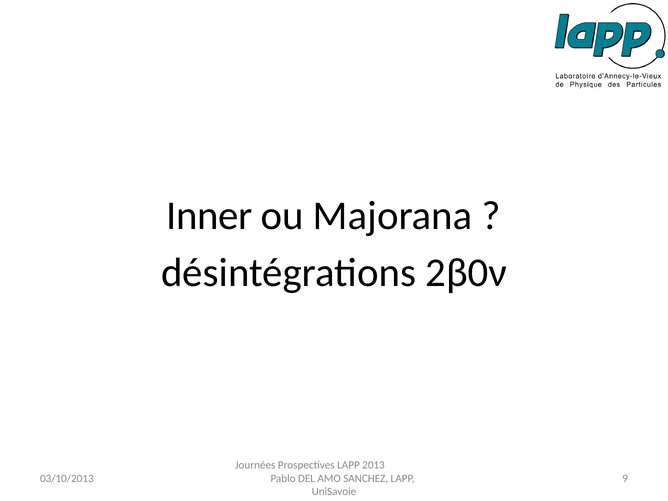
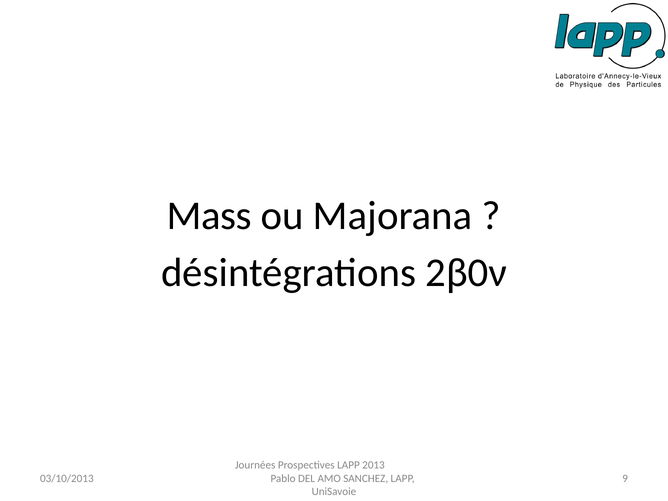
Inner: Inner -> Mass
